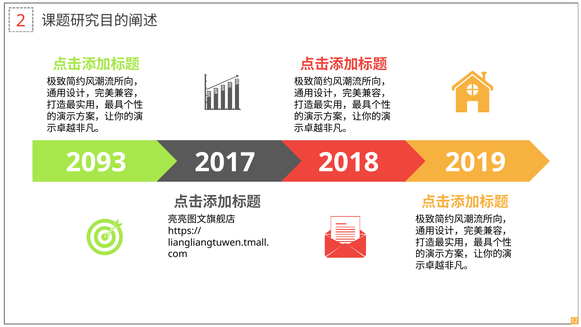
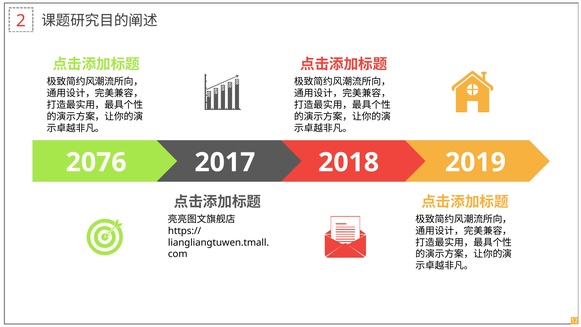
2093: 2093 -> 2076
